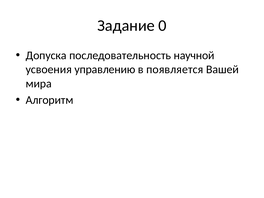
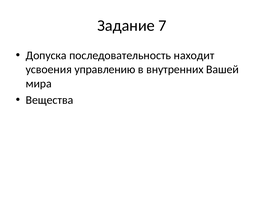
0: 0 -> 7
научной: научной -> находит
появляется: появляется -> внутренних
Алгоритм: Алгоритм -> Вещества
